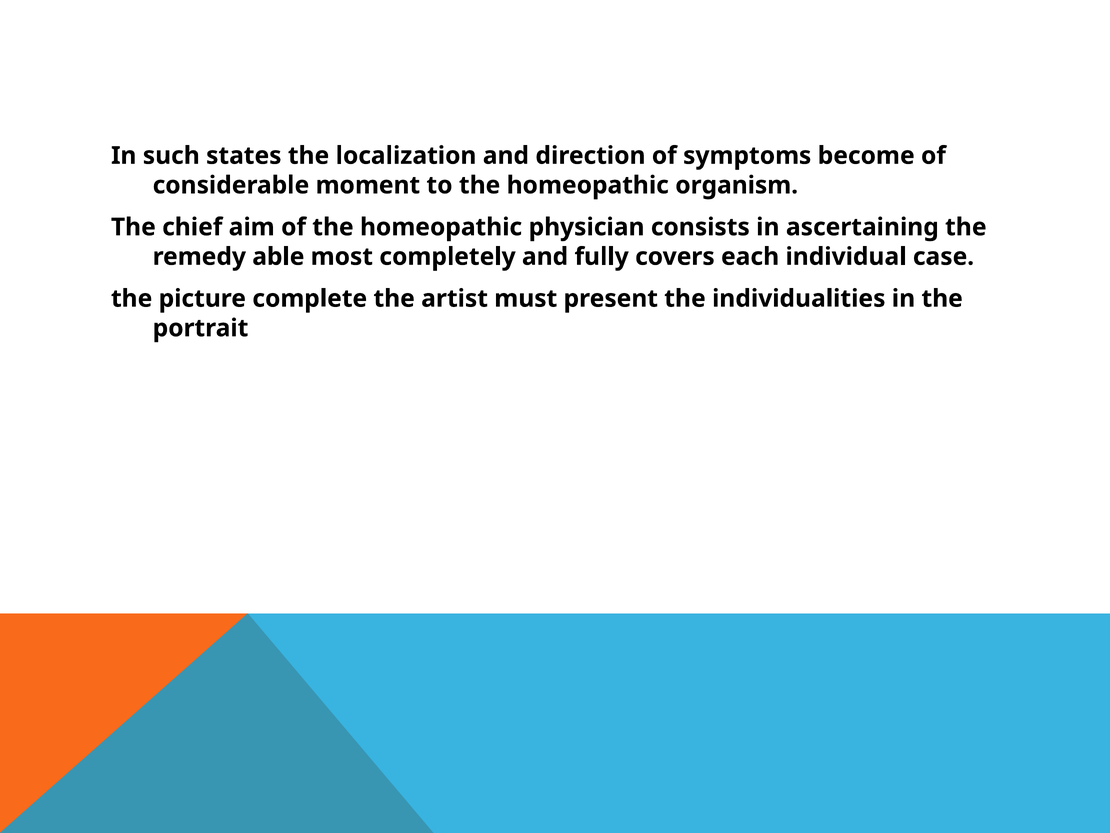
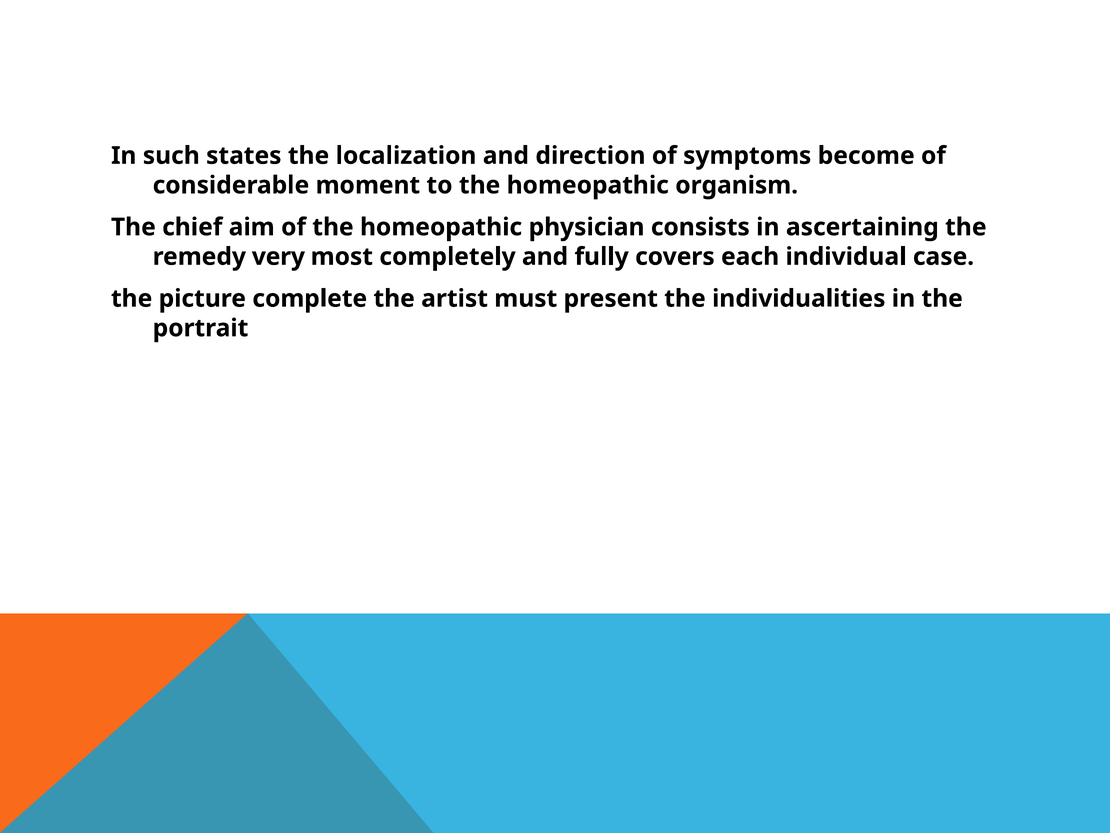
able: able -> very
